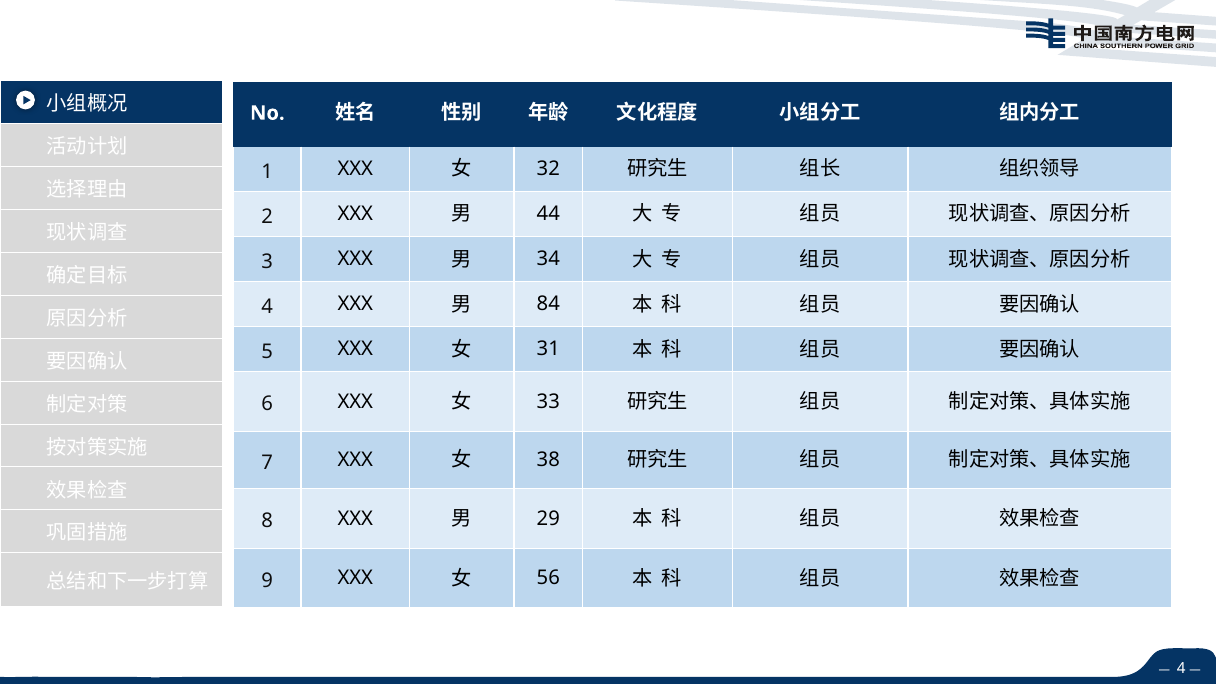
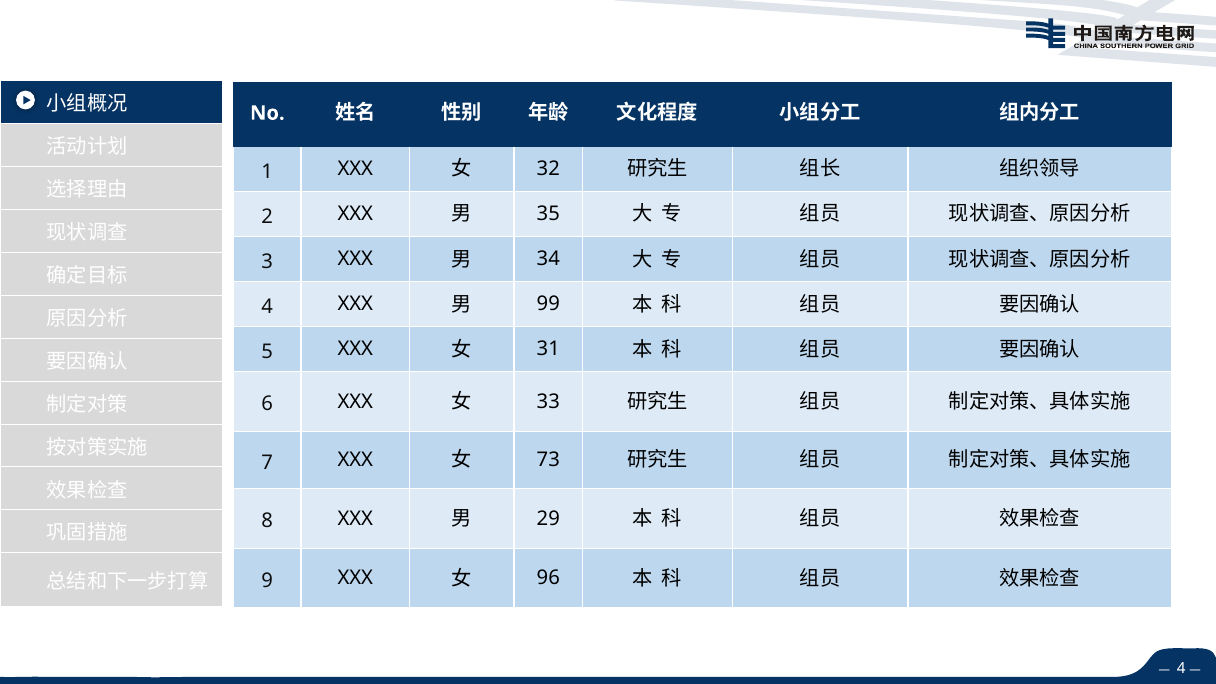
44: 44 -> 35
84: 84 -> 99
38: 38 -> 73
56: 56 -> 96
